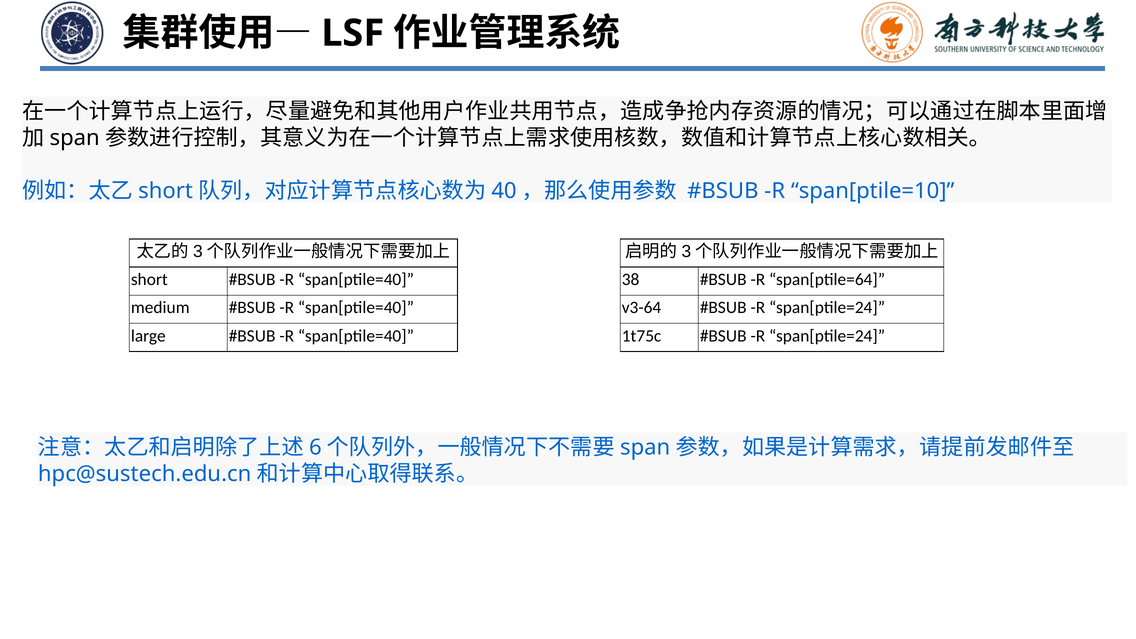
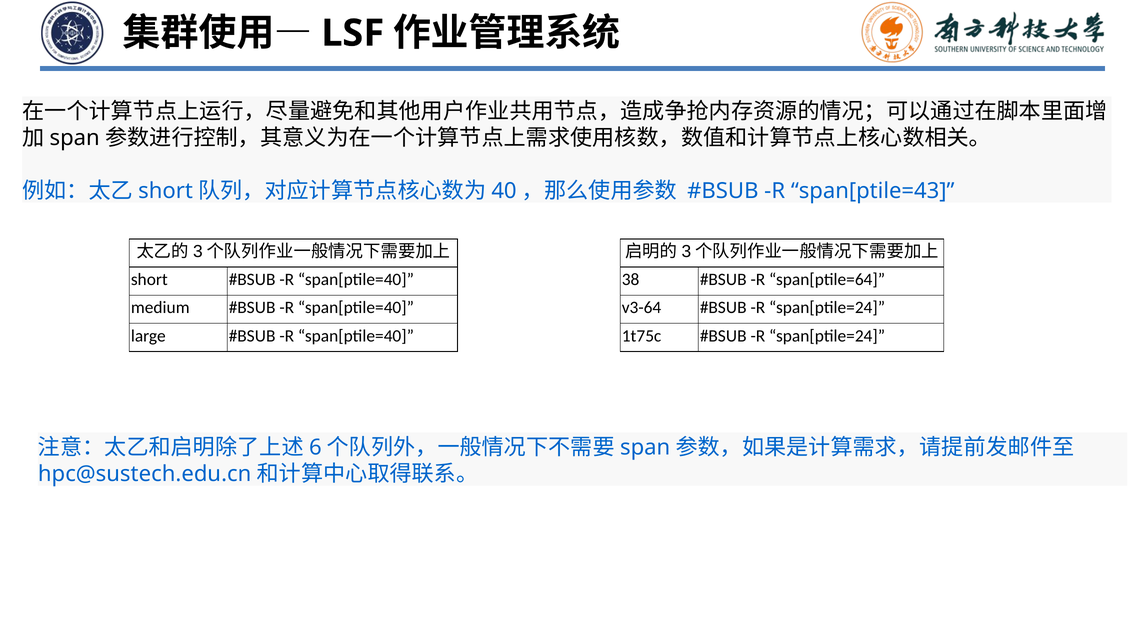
span[ptile=10: span[ptile=10 -> span[ptile=43
